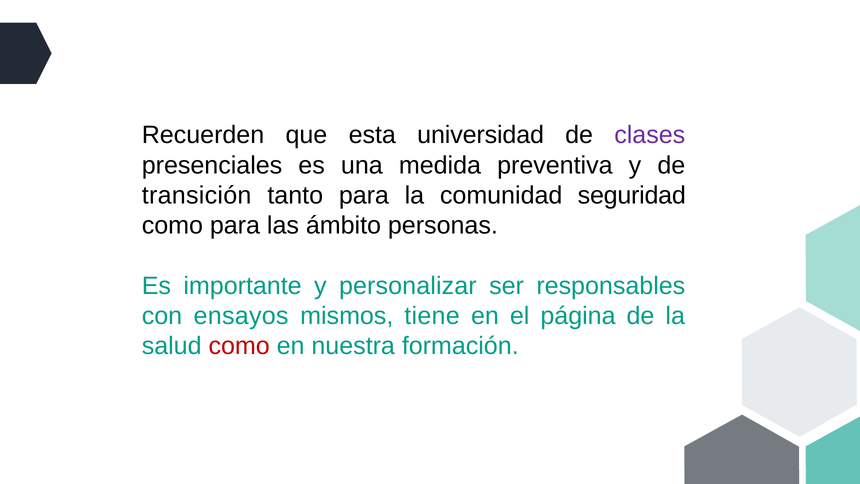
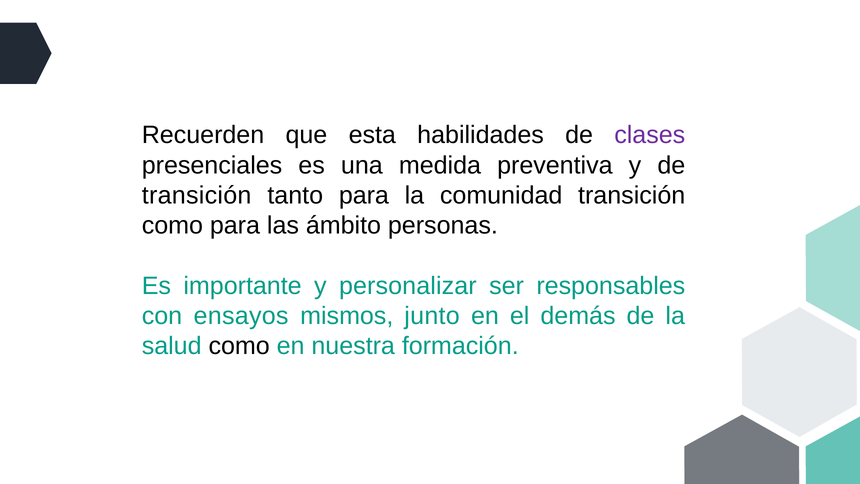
universidad: universidad -> habilidades
comunidad seguridad: seguridad -> transición
tiene: tiene -> junto
página: página -> demás
como at (239, 346) colour: red -> black
